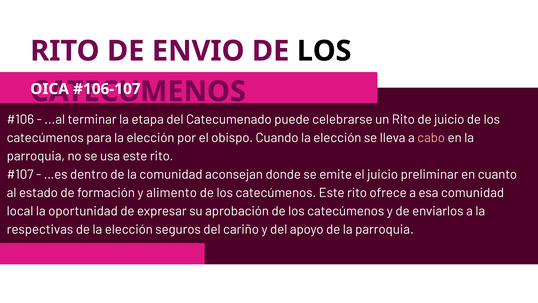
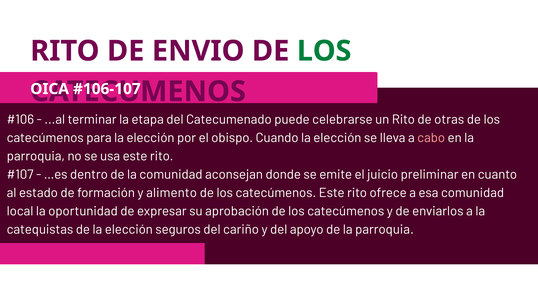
LOS at (324, 51) colour: black -> green
de juicio: juicio -> otras
respectivas: respectivas -> catequistas
